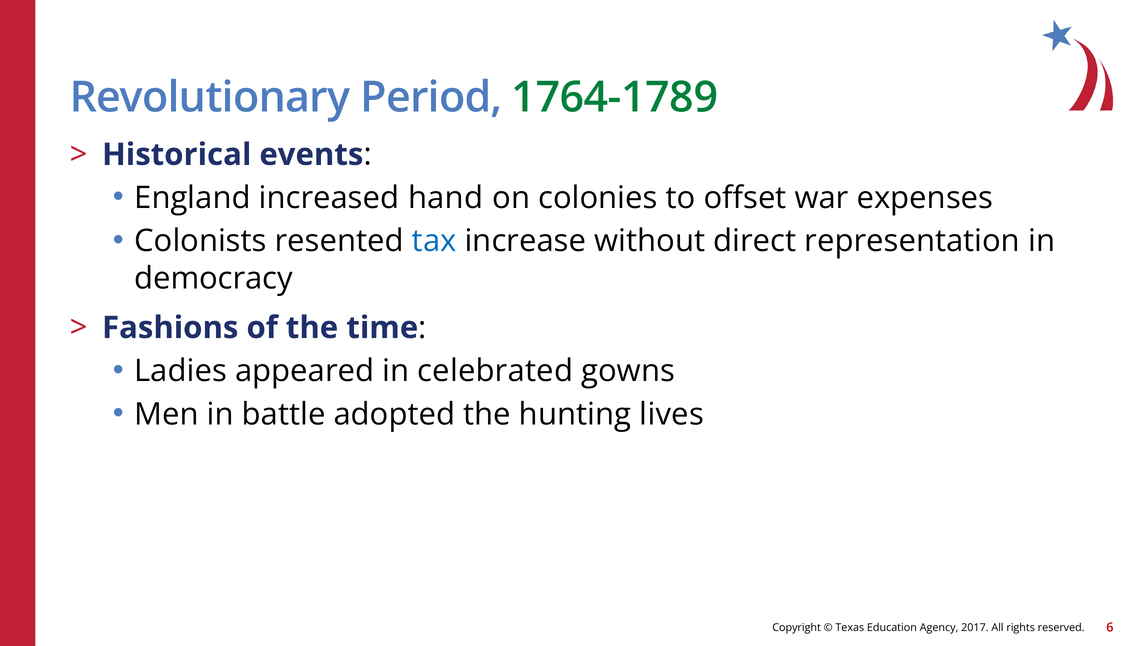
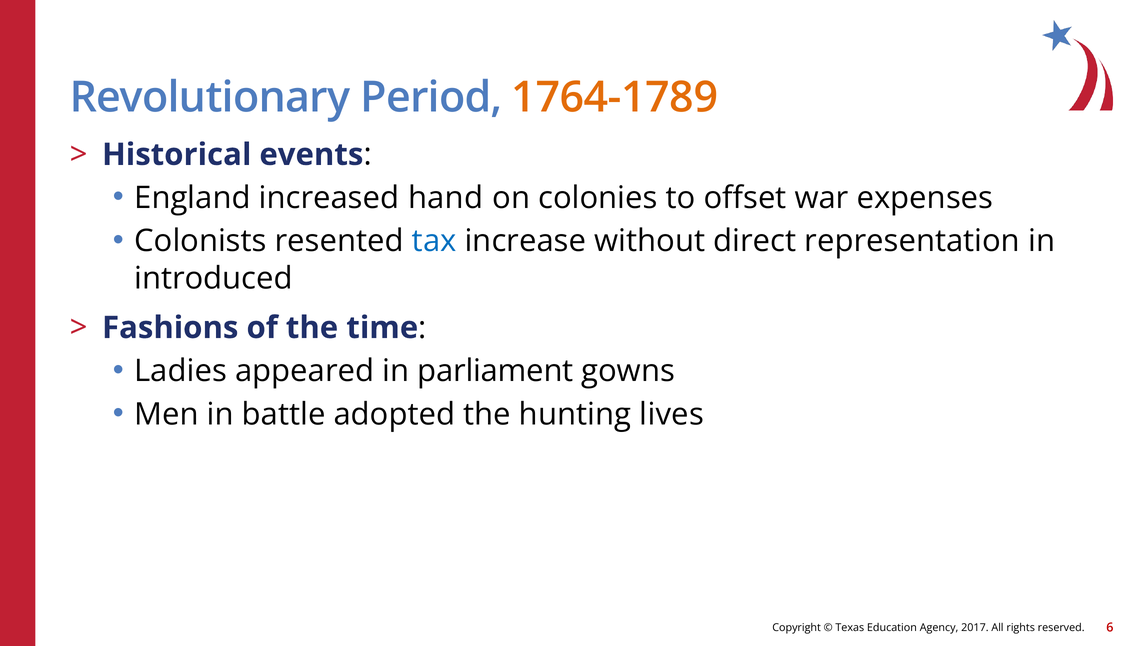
1764-1789 colour: green -> orange
democracy: democracy -> introduced
celebrated: celebrated -> parliament
